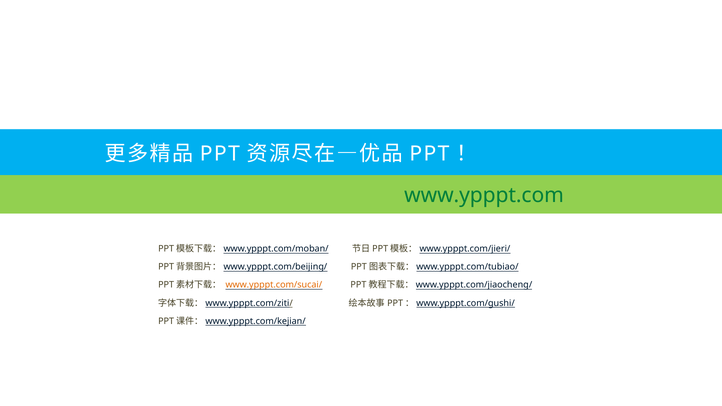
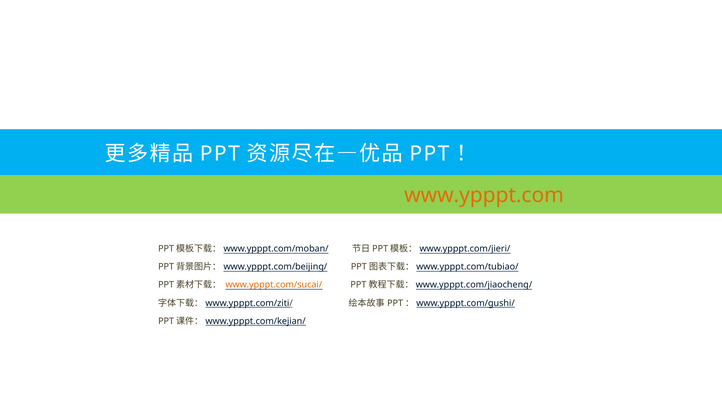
www.ypppt.com colour: green -> orange
